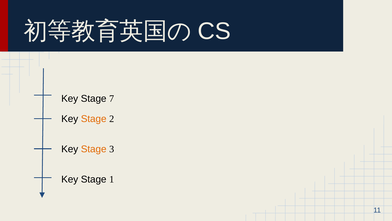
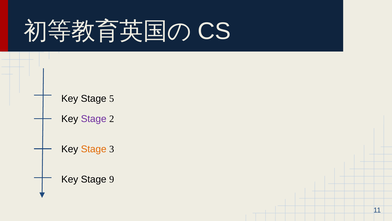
7: 7 -> 5
Stage at (94, 119) colour: orange -> purple
1: 1 -> 9
